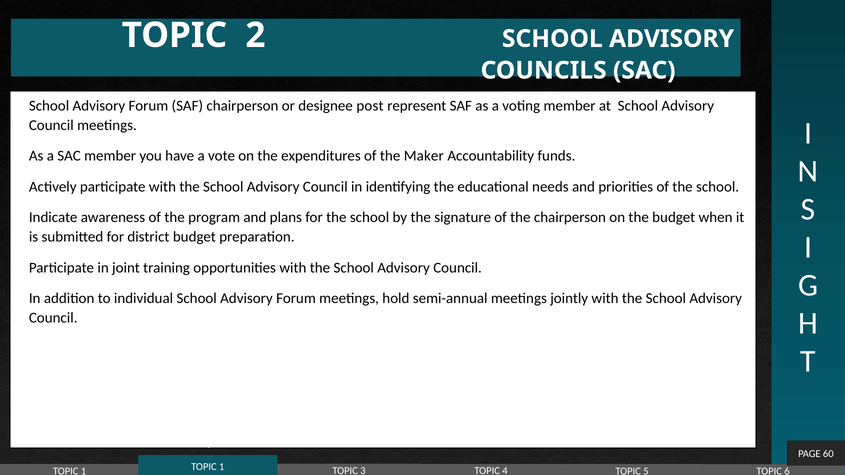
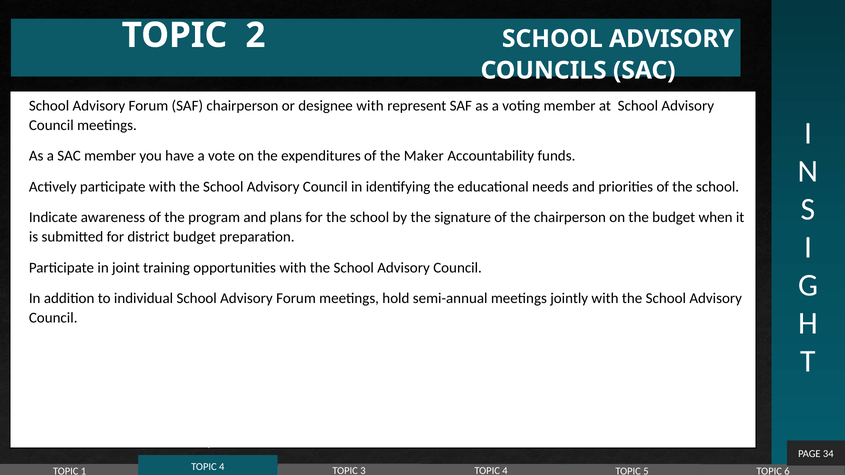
designee post: post -> with
60: 60 -> 34
1 at (222, 467): 1 -> 4
